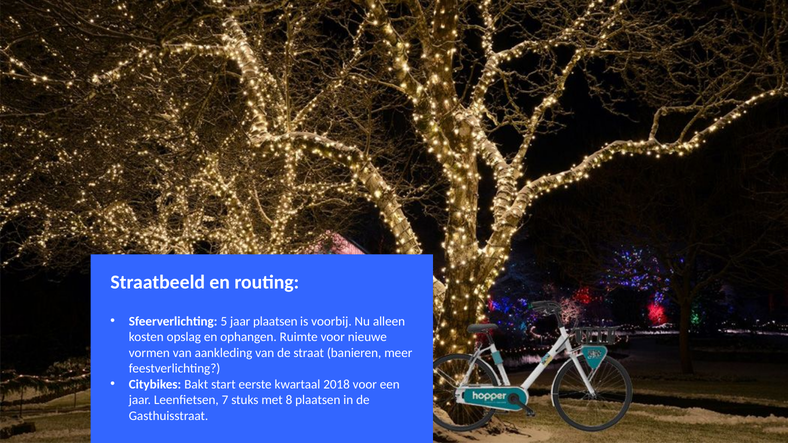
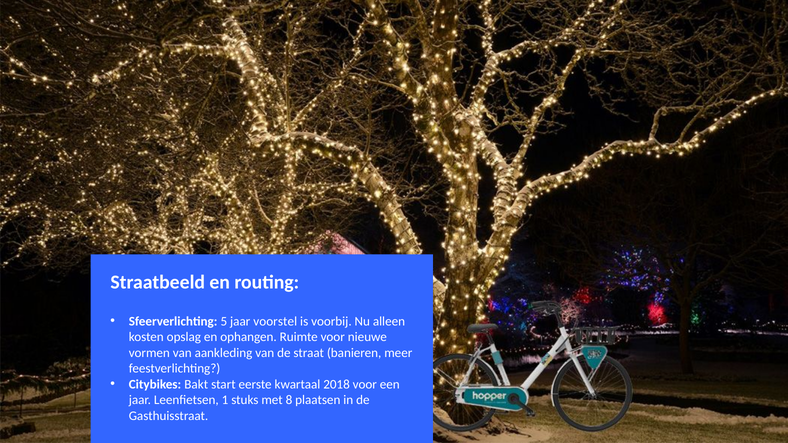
jaar plaatsen: plaatsen -> voorstel
7: 7 -> 1
